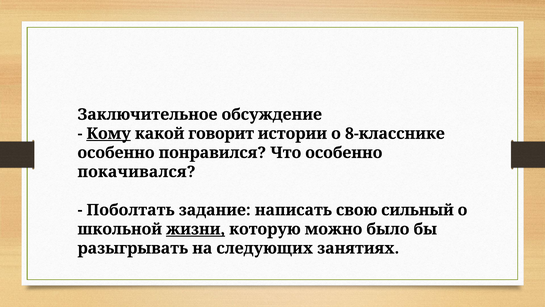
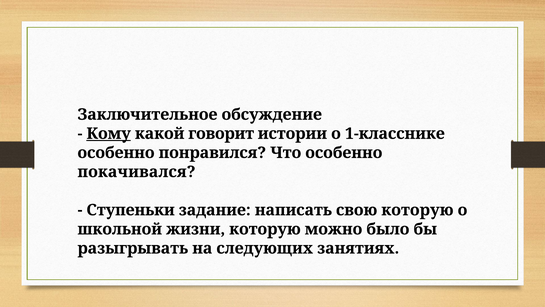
8-класснике: 8-класснике -> 1-класснике
Поболтать: Поболтать -> Ступеньки
свою сильный: сильный -> которую
жизни underline: present -> none
